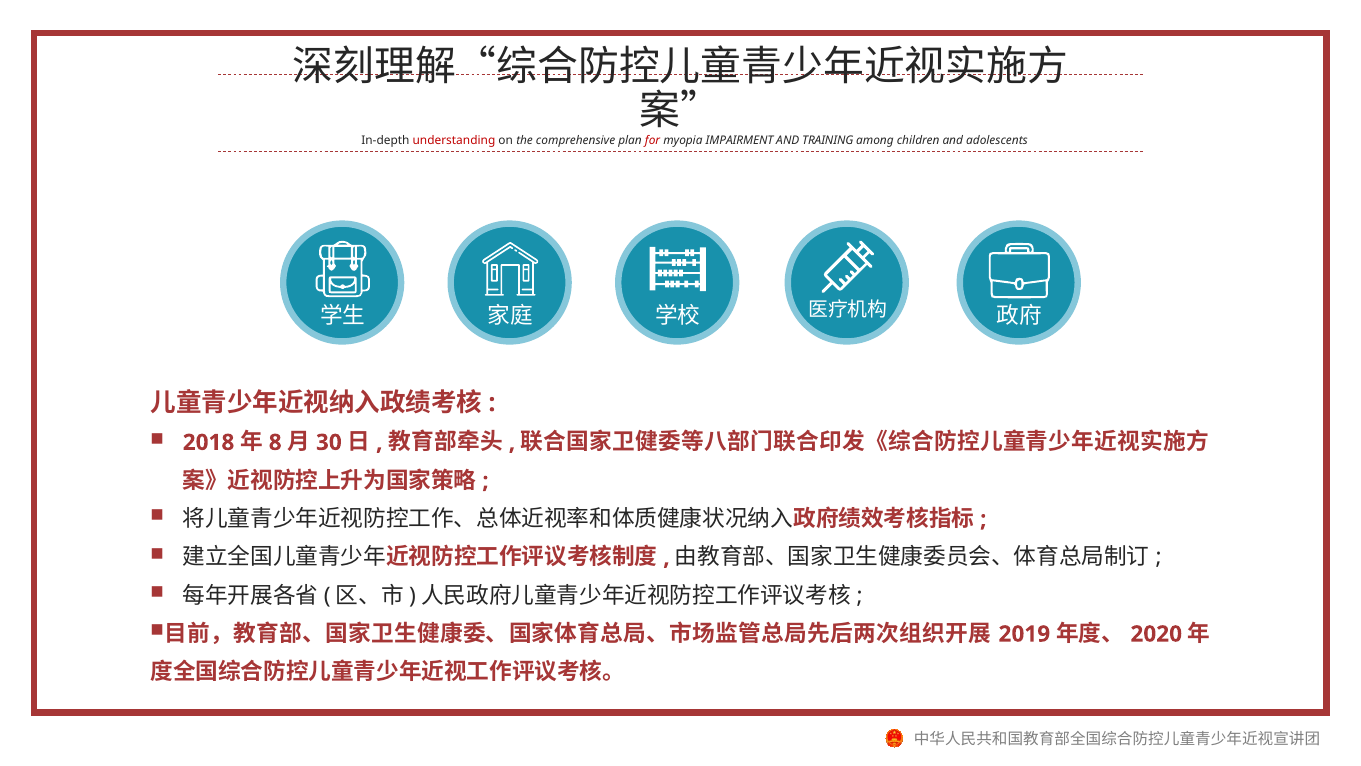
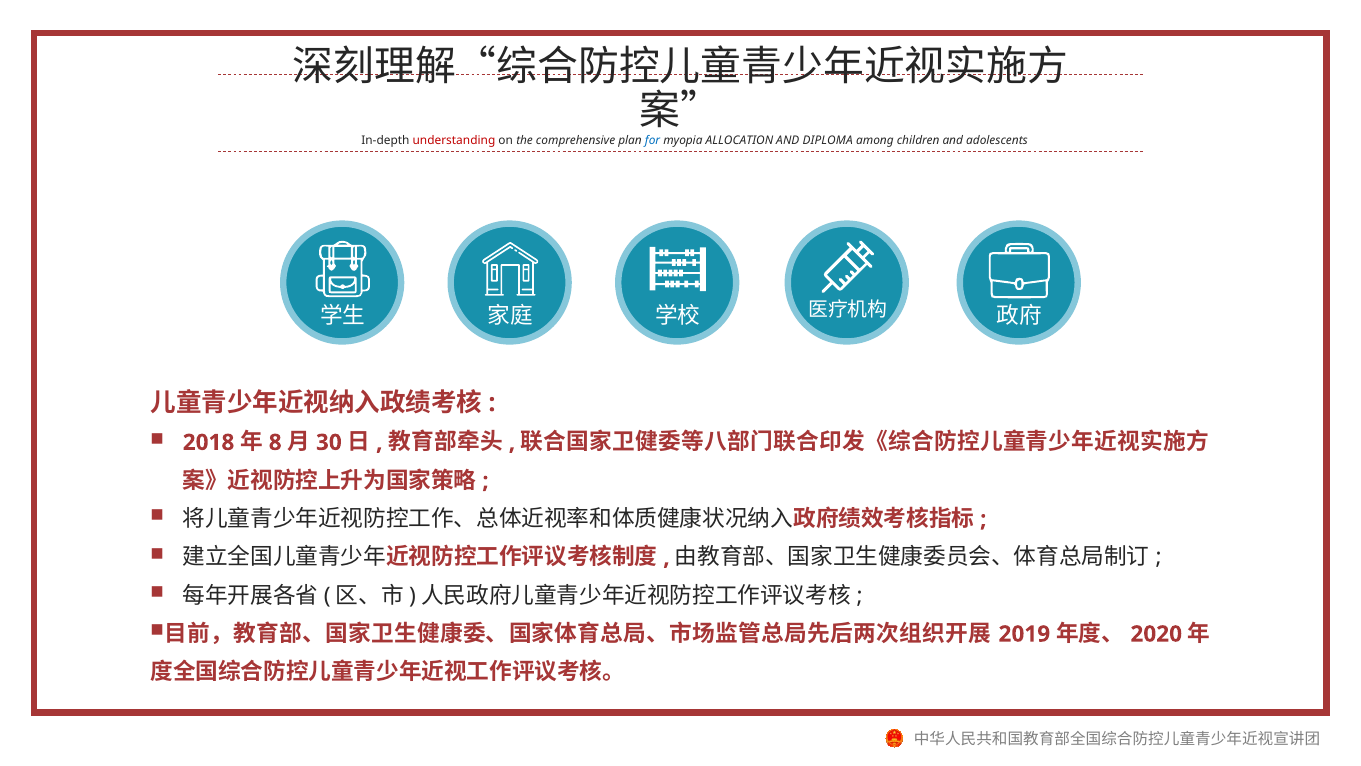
for colour: red -> blue
IMPAIRMENT: IMPAIRMENT -> ALLOCATION
TRAINING: TRAINING -> DIPLOMA
